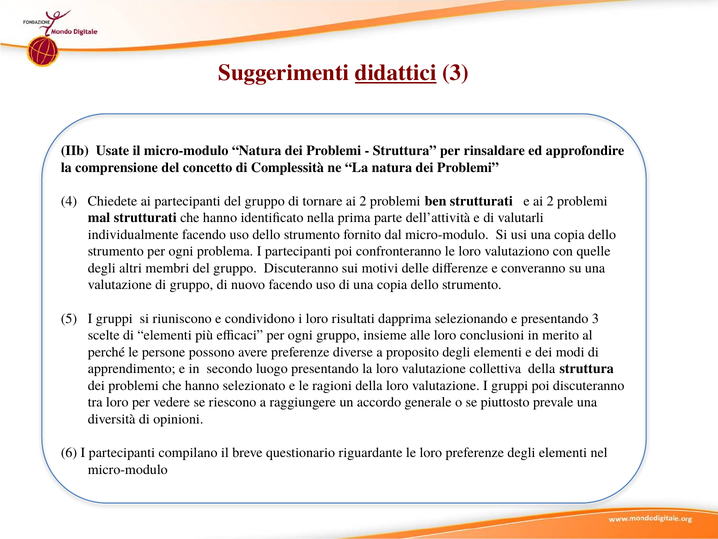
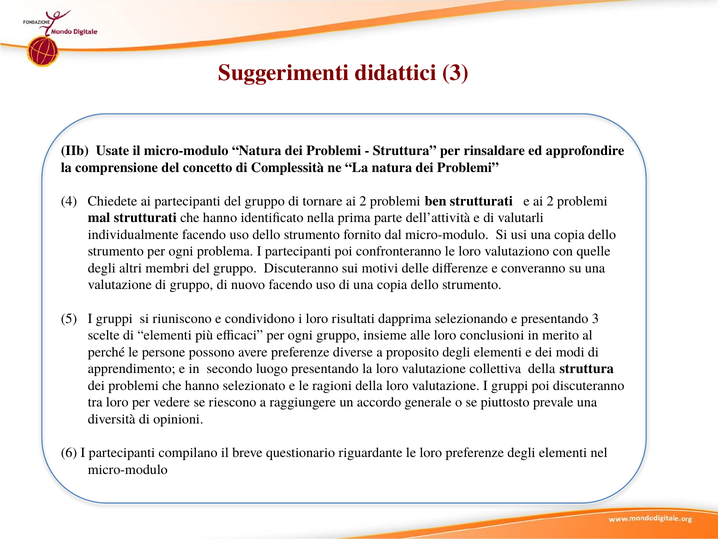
didattici underline: present -> none
